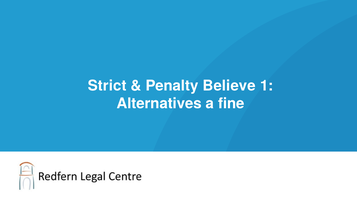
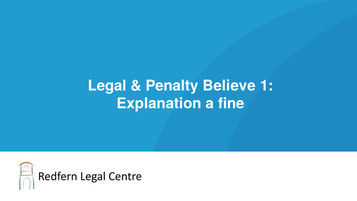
Strict: Strict -> Legal
Alternatives: Alternatives -> Explanation
